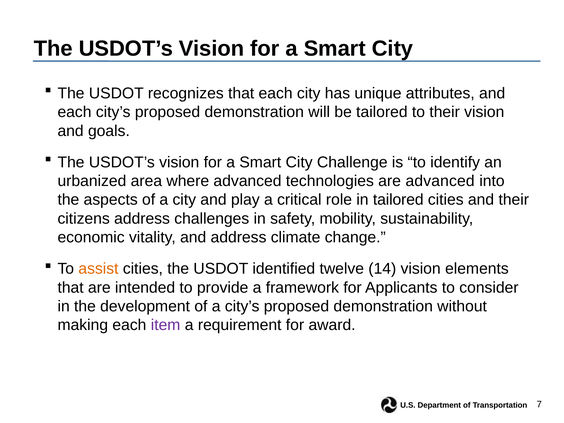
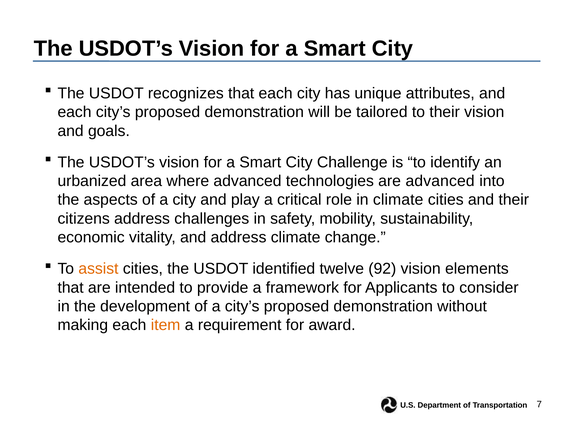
in tailored: tailored -> climate
14: 14 -> 92
item colour: purple -> orange
